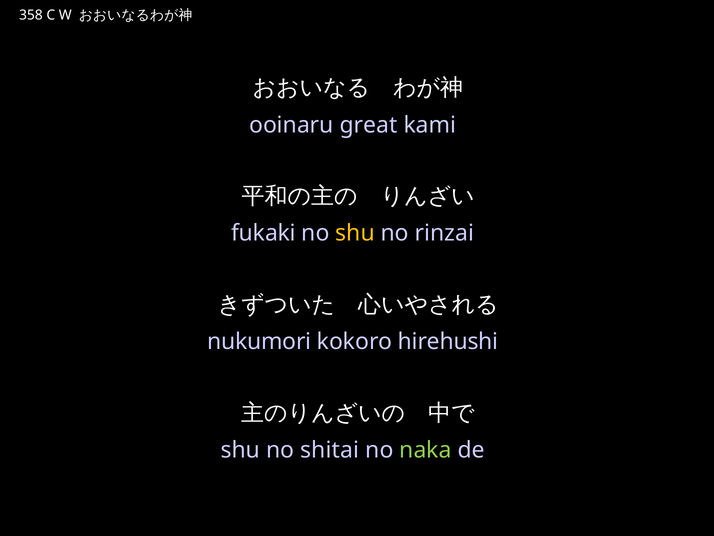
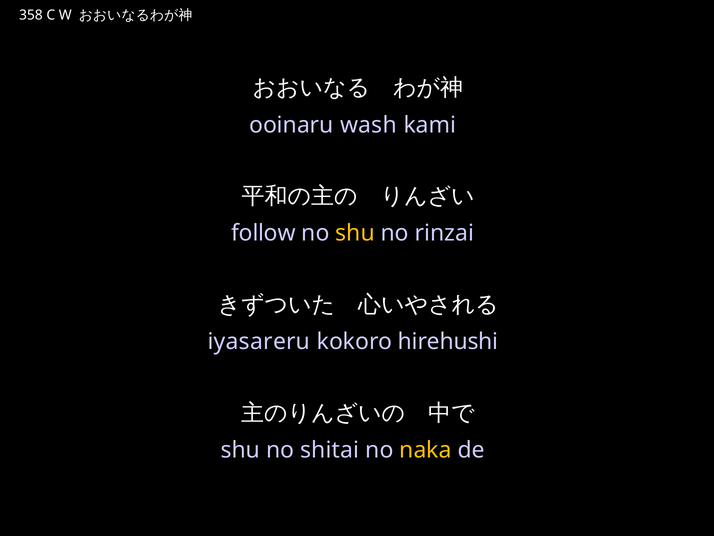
great: great -> wash
fukaki: fukaki -> follow
nukumori: nukumori -> iyasareru
naka colour: light green -> yellow
